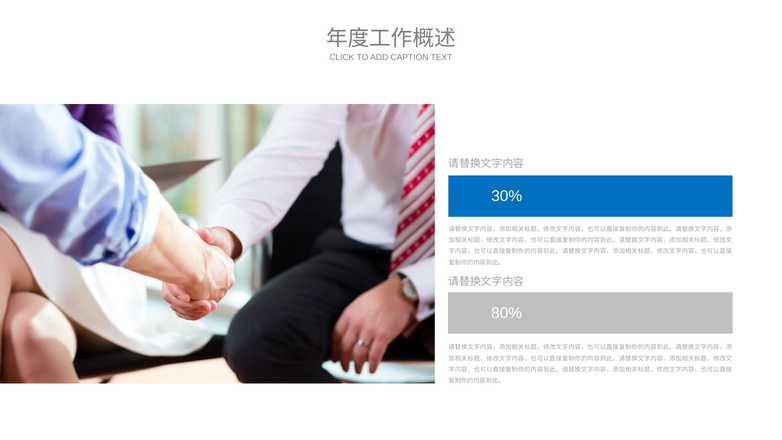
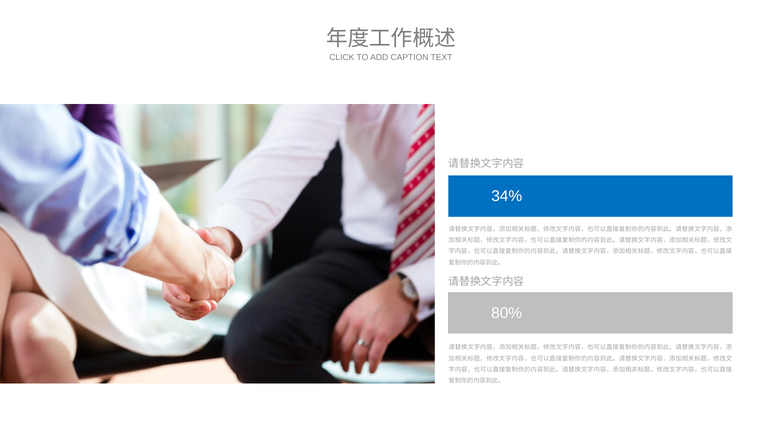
30%: 30% -> 34%
